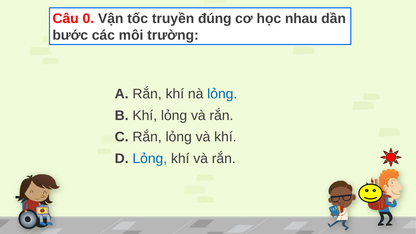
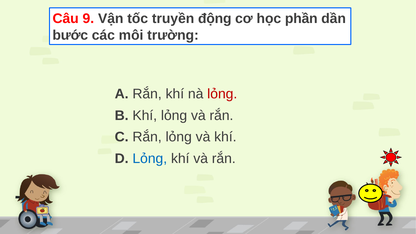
0: 0 -> 9
đúng: đúng -> động
nhau: nhau -> phần
lỏng at (222, 94) colour: blue -> red
